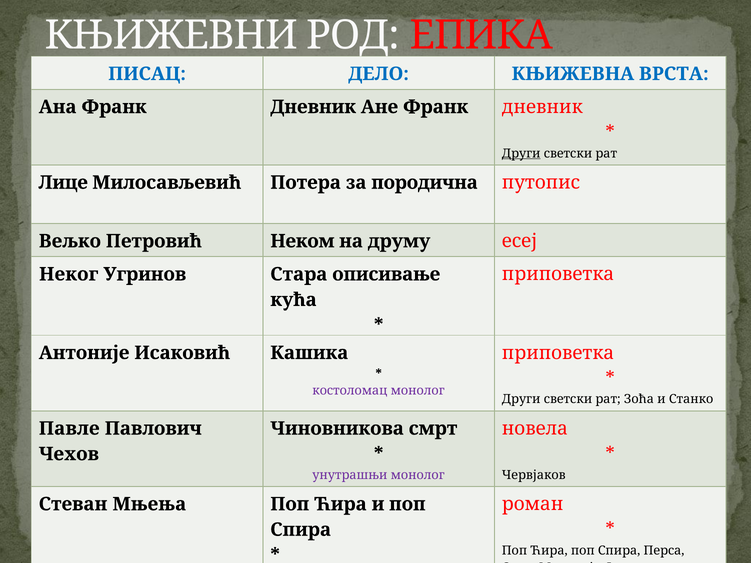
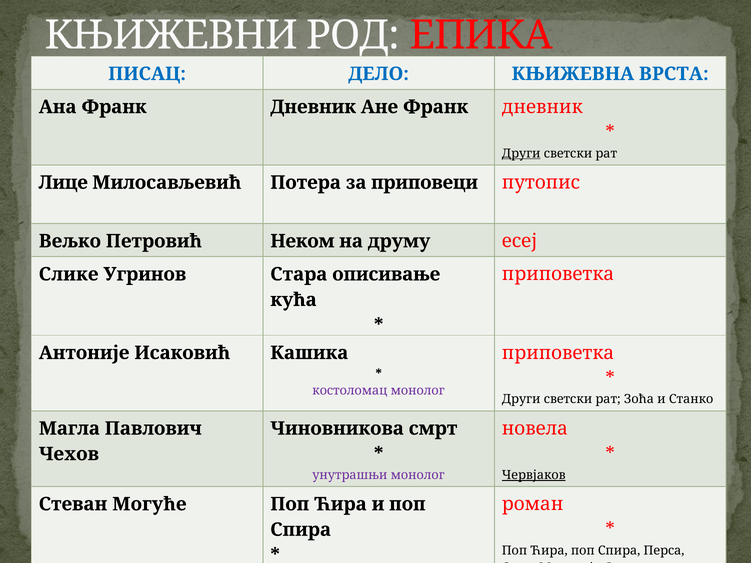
породична: породична -> приповеци
Неког: Неког -> Слике
Павле: Павле -> Магла
Червјаков underline: none -> present
Мњења: Мњења -> Могуће
